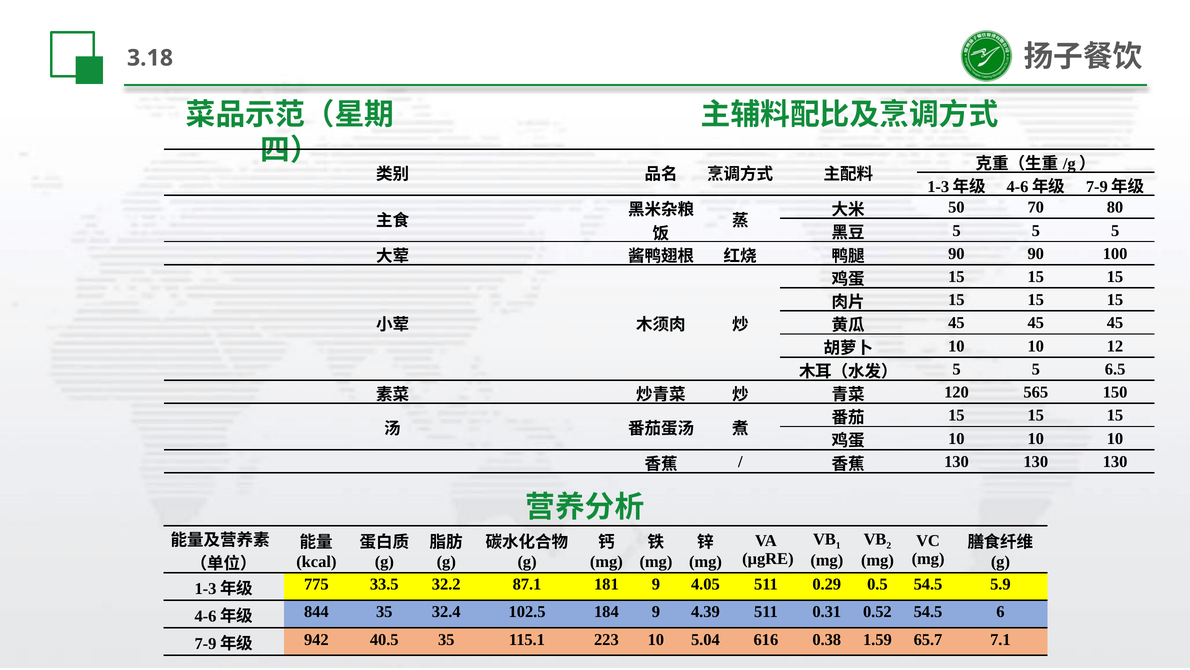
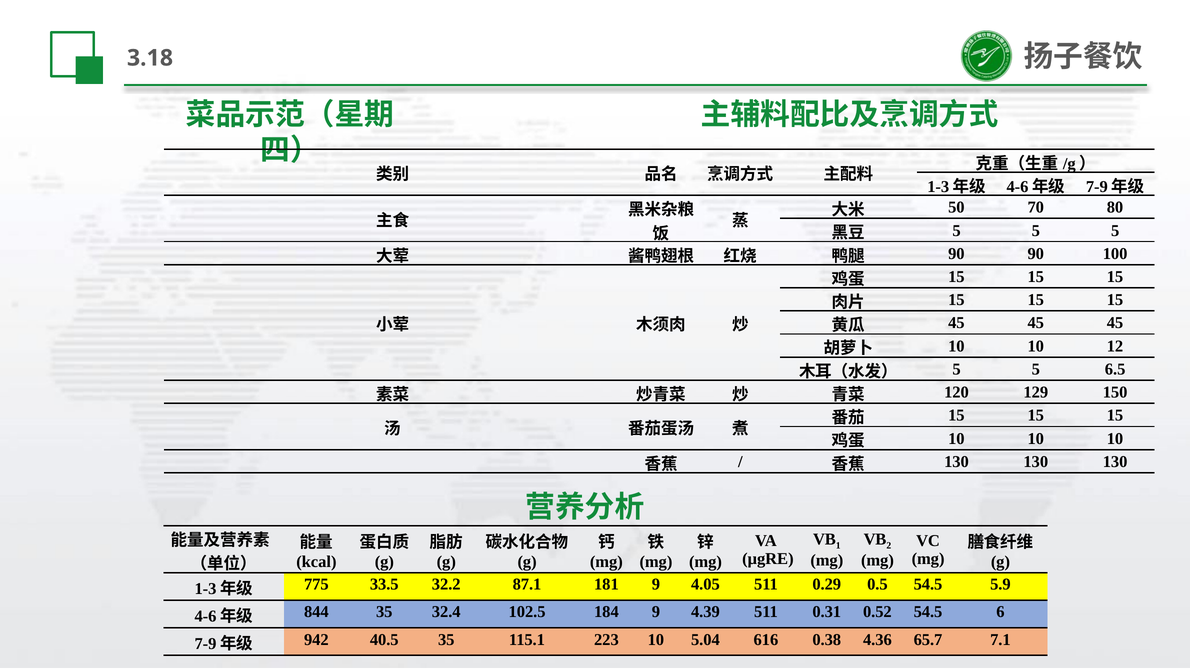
565: 565 -> 129
1.59: 1.59 -> 4.36
